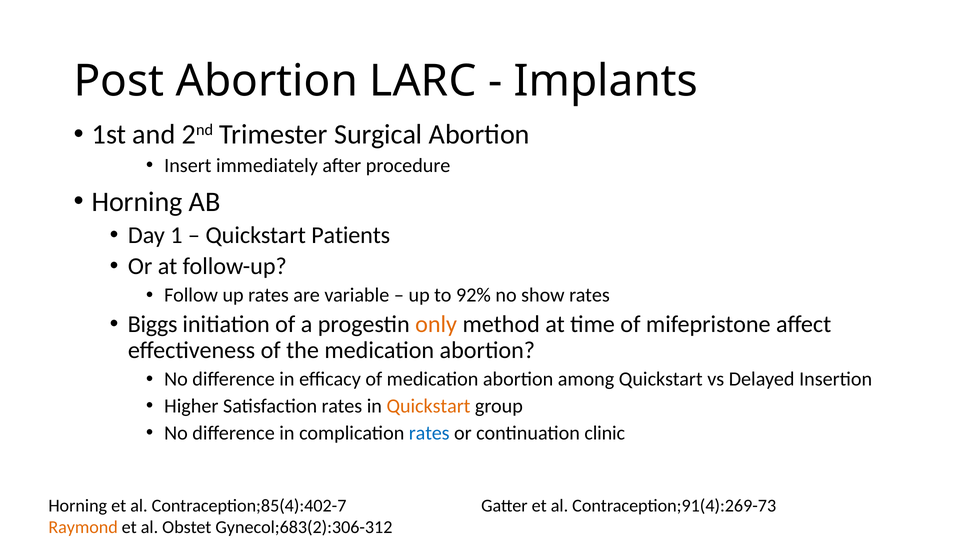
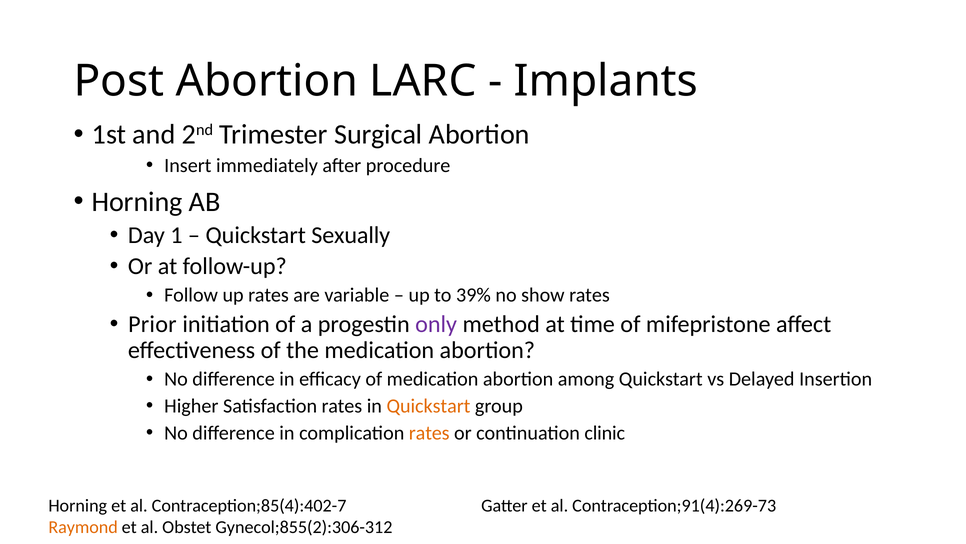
Patients: Patients -> Sexually
92%: 92% -> 39%
Biggs: Biggs -> Prior
only colour: orange -> purple
rates at (429, 432) colour: blue -> orange
Gynecol;683(2):306-312: Gynecol;683(2):306-312 -> Gynecol;855(2):306-312
